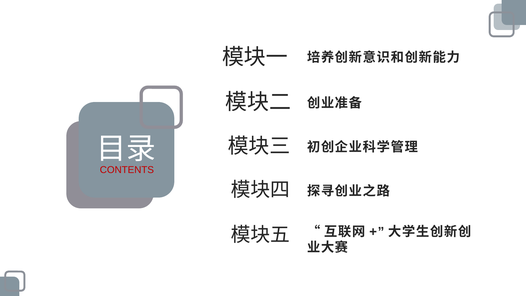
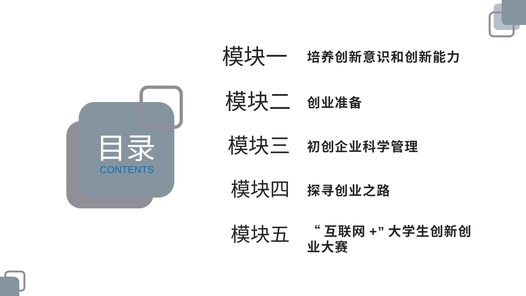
CONTENTS colour: red -> blue
